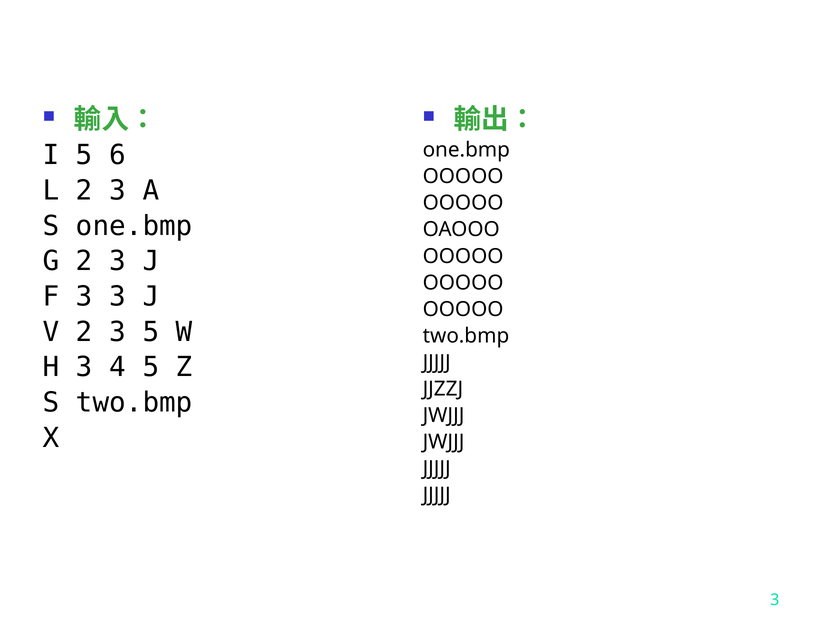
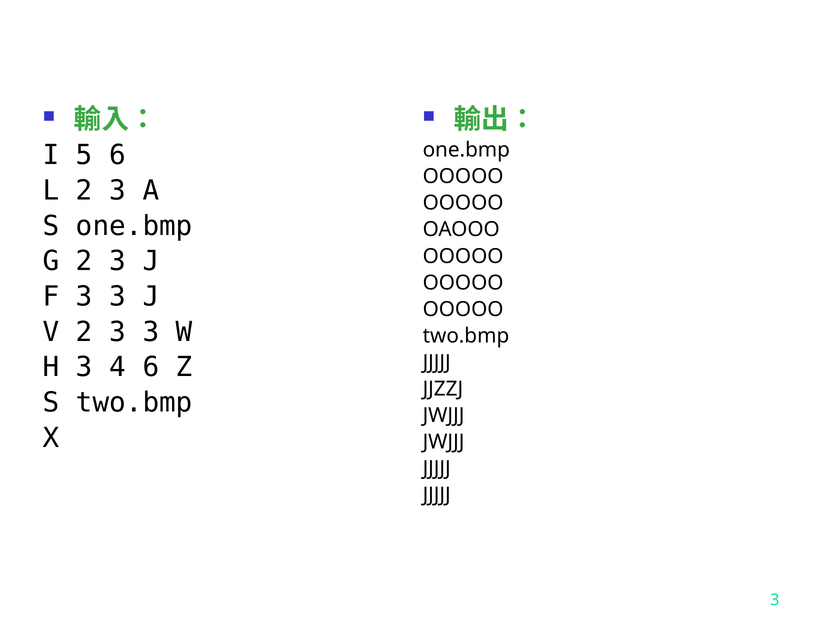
2 3 5: 5 -> 3
4 5: 5 -> 6
